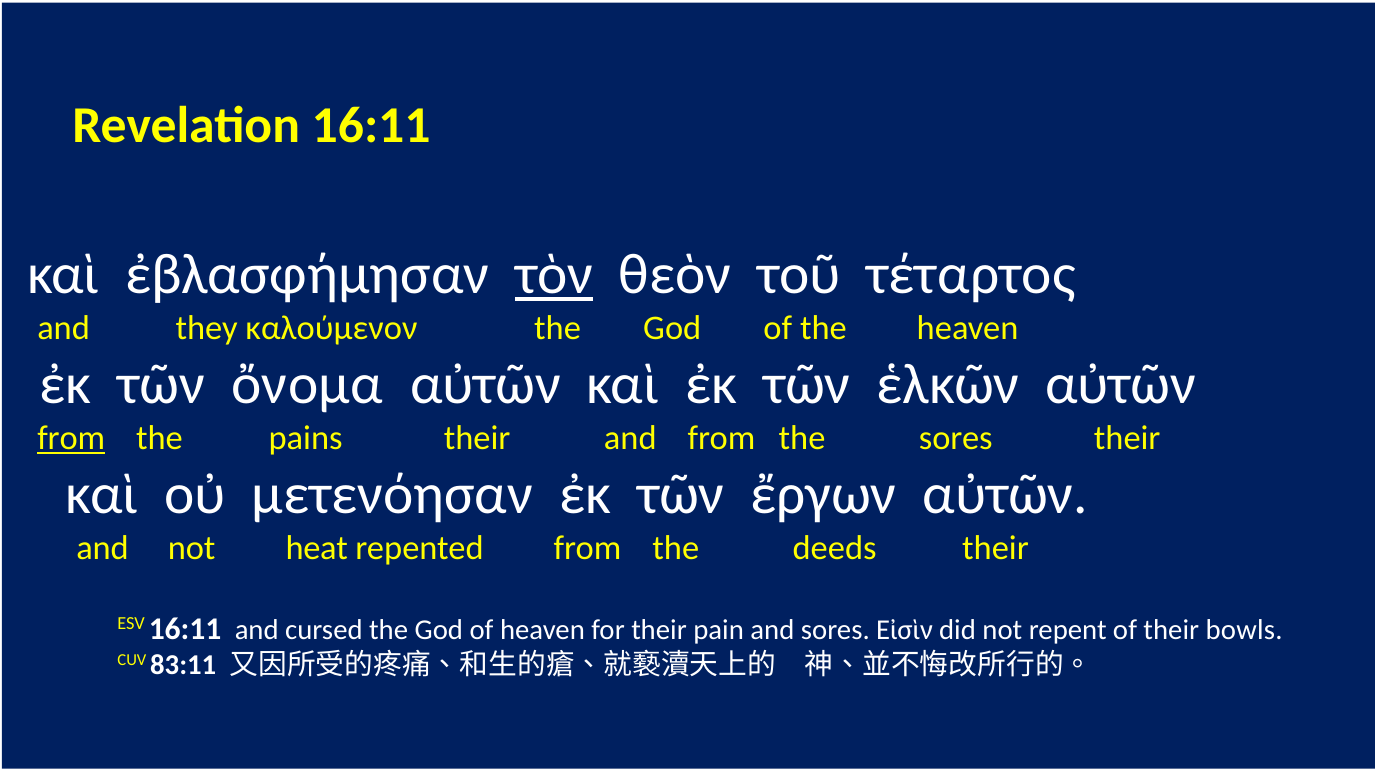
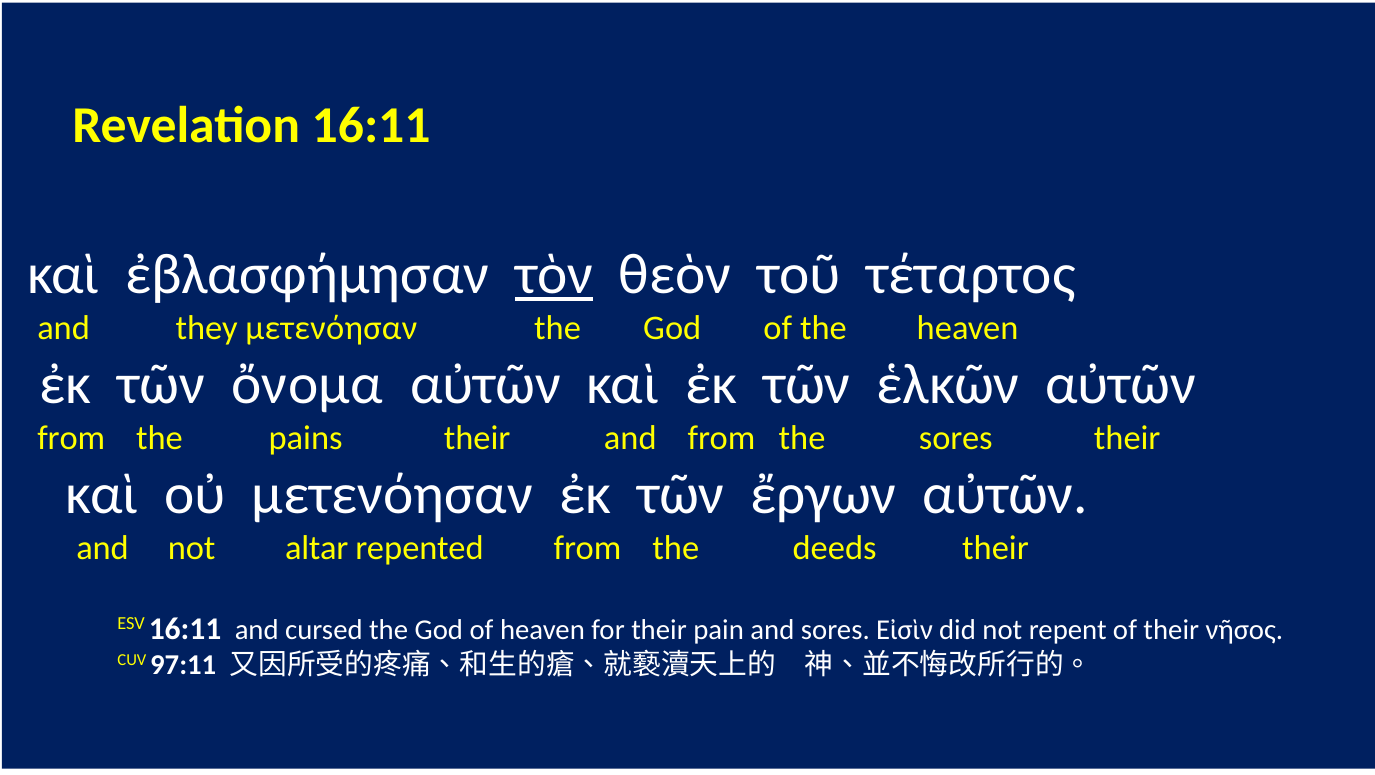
they καλούμενον: καλούμενον -> μετενόησαν
from at (71, 438) underline: present -> none
heat: heat -> altar
bowls: bowls -> νῆσος
83:11: 83:11 -> 97:11
